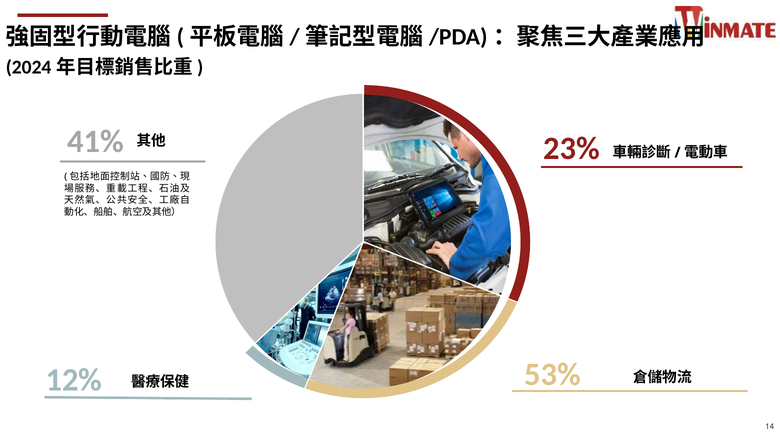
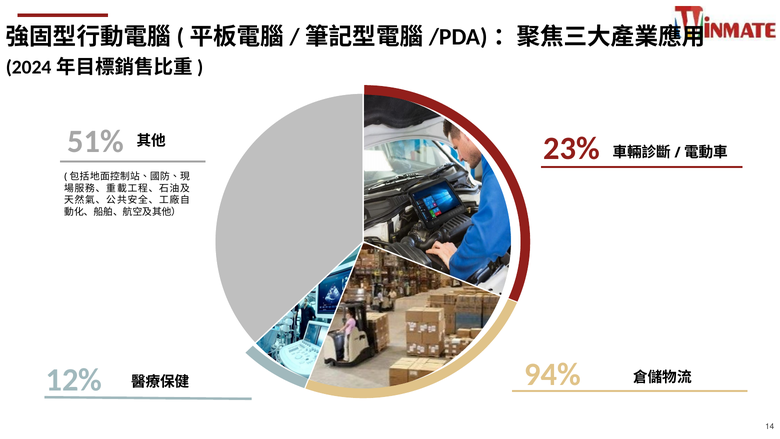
41%: 41% -> 51%
53%: 53% -> 94%
